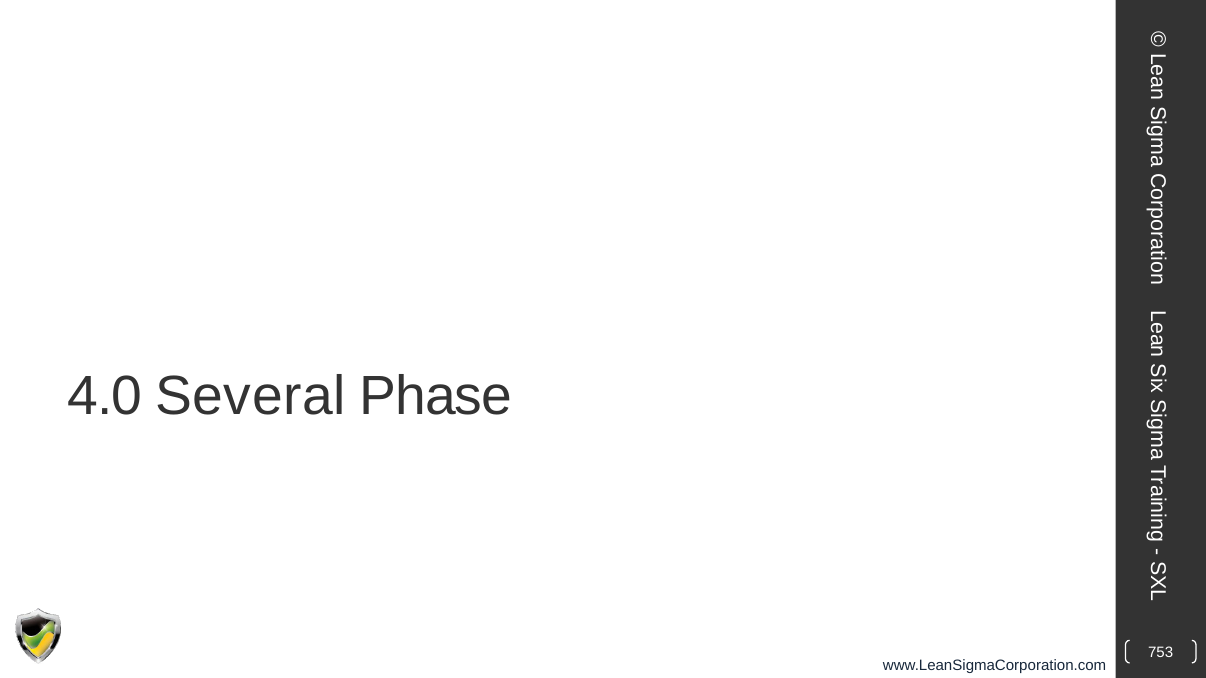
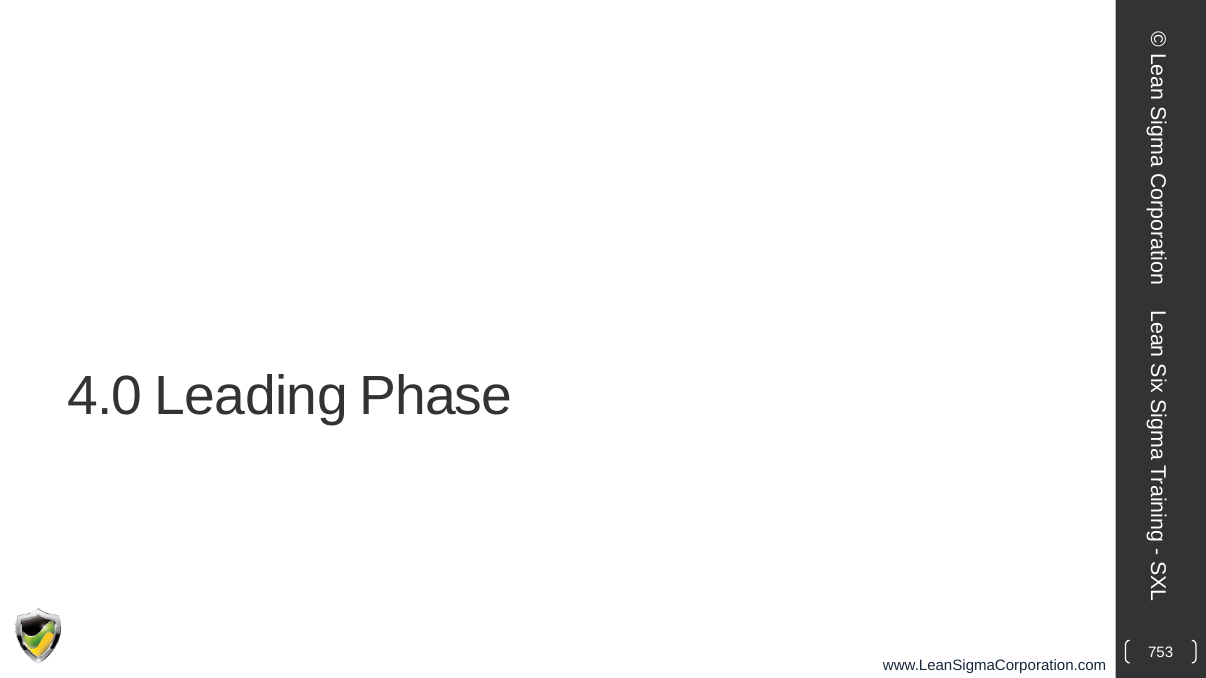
Several: Several -> Leading
